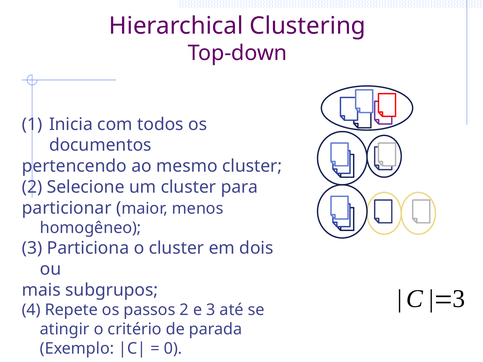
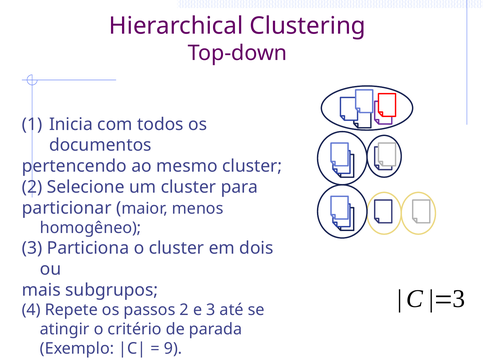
0: 0 -> 9
